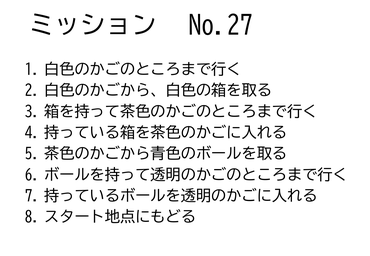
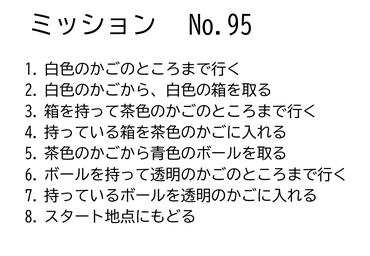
No.27: No.27 -> No.95
